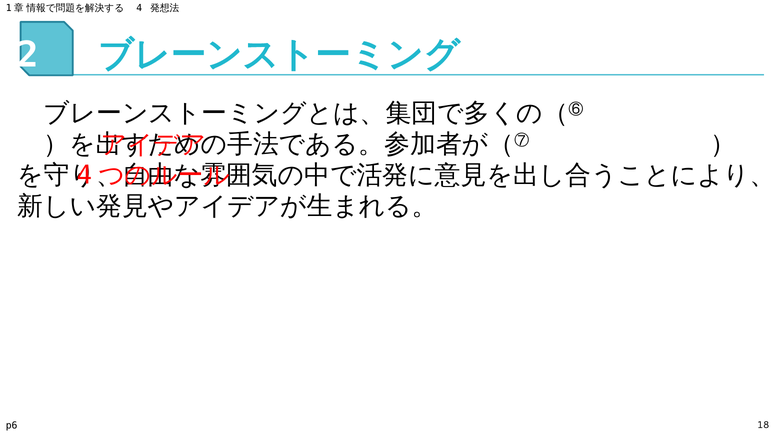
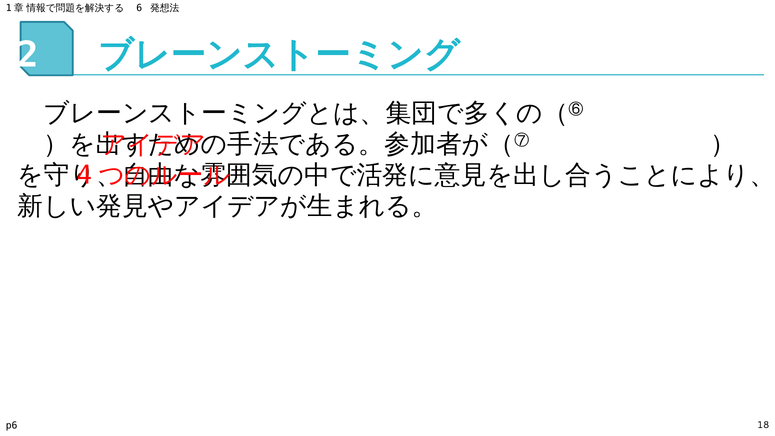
4: 4 -> 6
